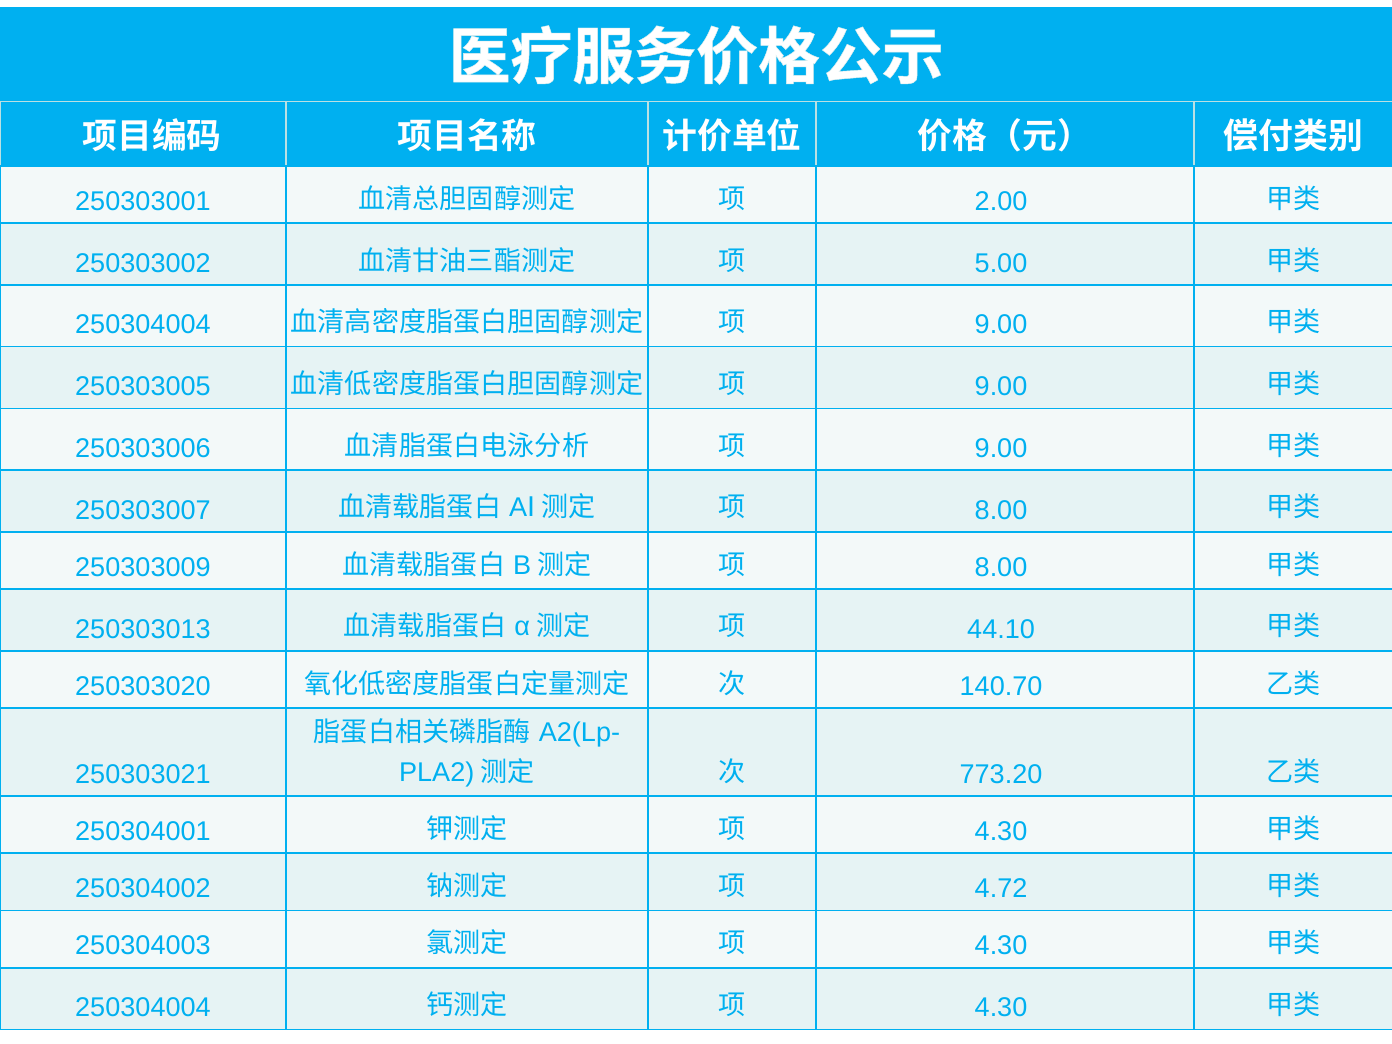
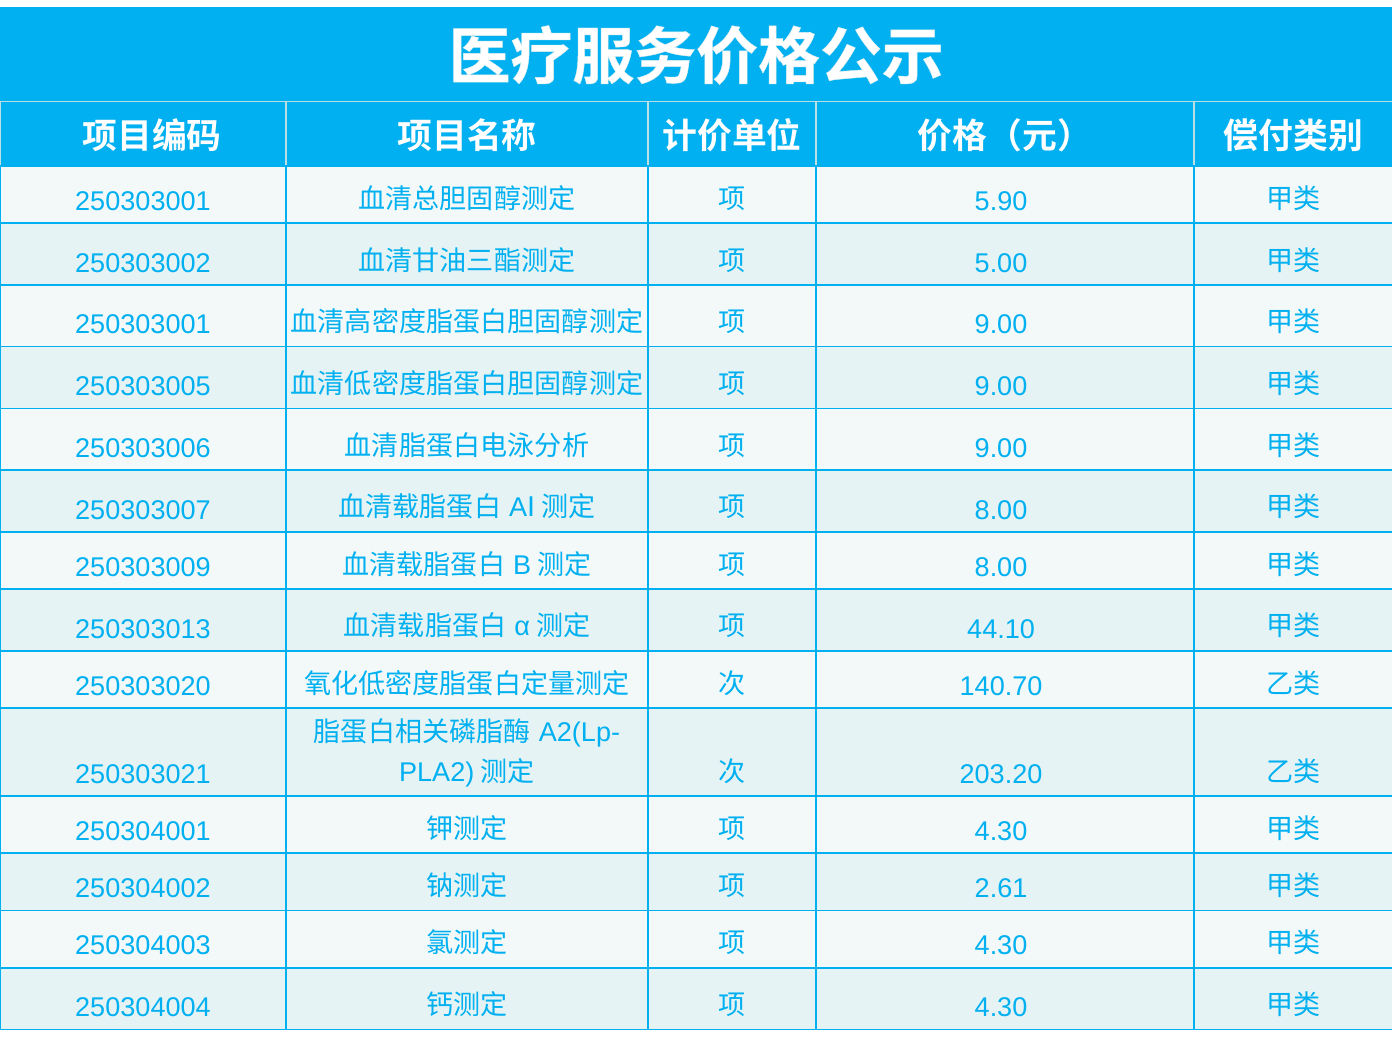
2.00: 2.00 -> 5.90
250304004 at (143, 325): 250304004 -> 250303001
773.20: 773.20 -> 203.20
4.72: 4.72 -> 2.61
